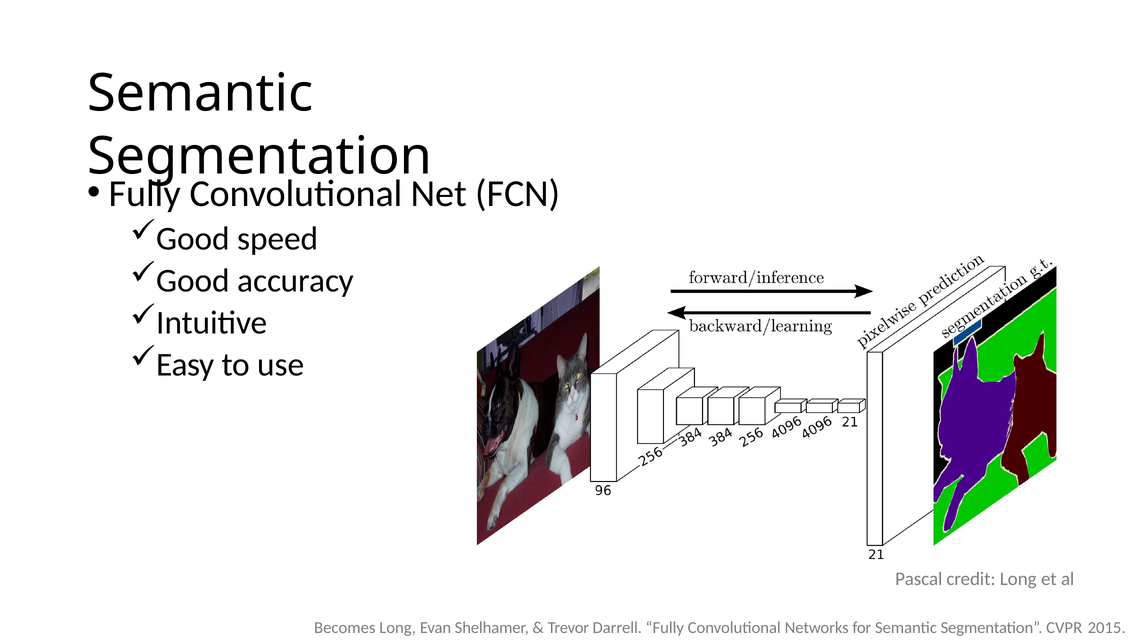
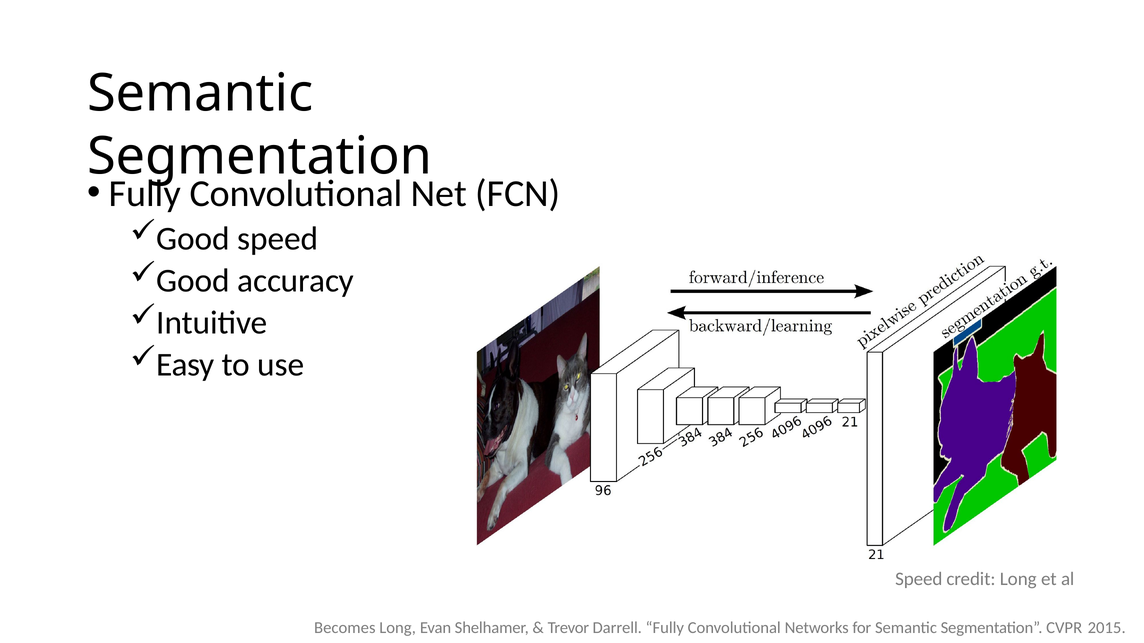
Pascal at (919, 580): Pascal -> Speed
